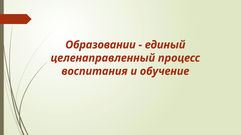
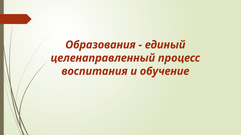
Образовании: Образовании -> Образования
